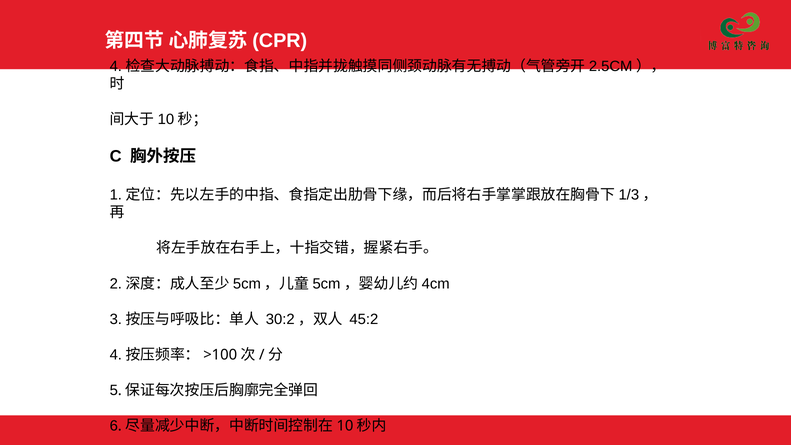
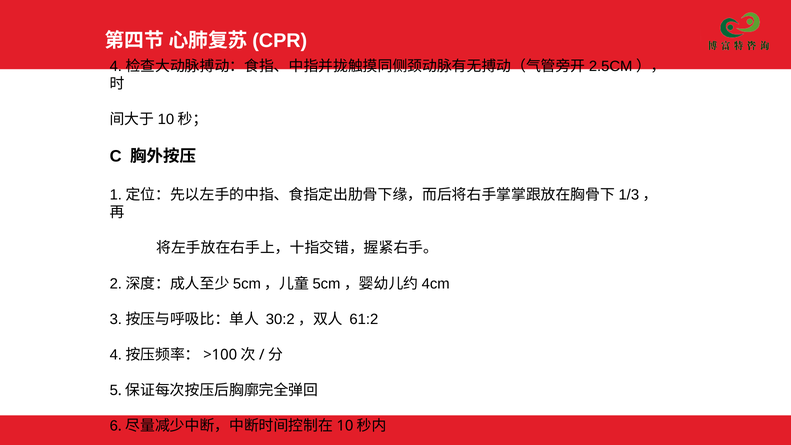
45:2: 45:2 -> 61:2
